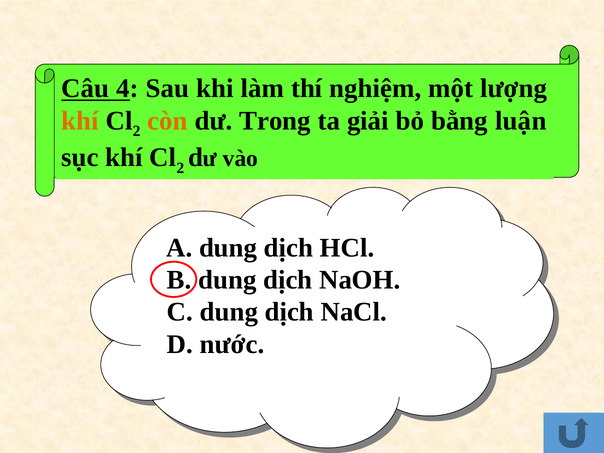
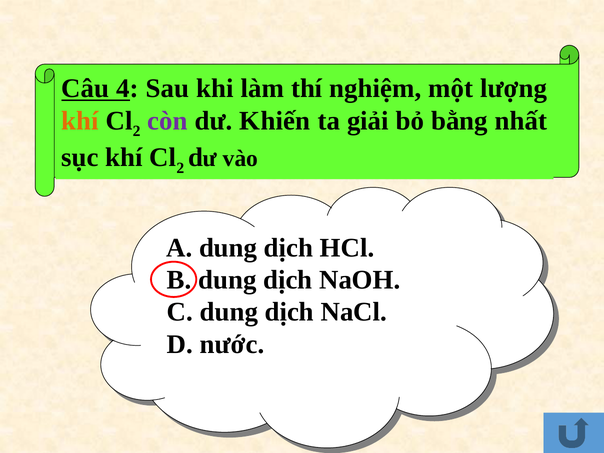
còn colour: orange -> purple
Trong: Trong -> Khiến
luận: luận -> nhất
